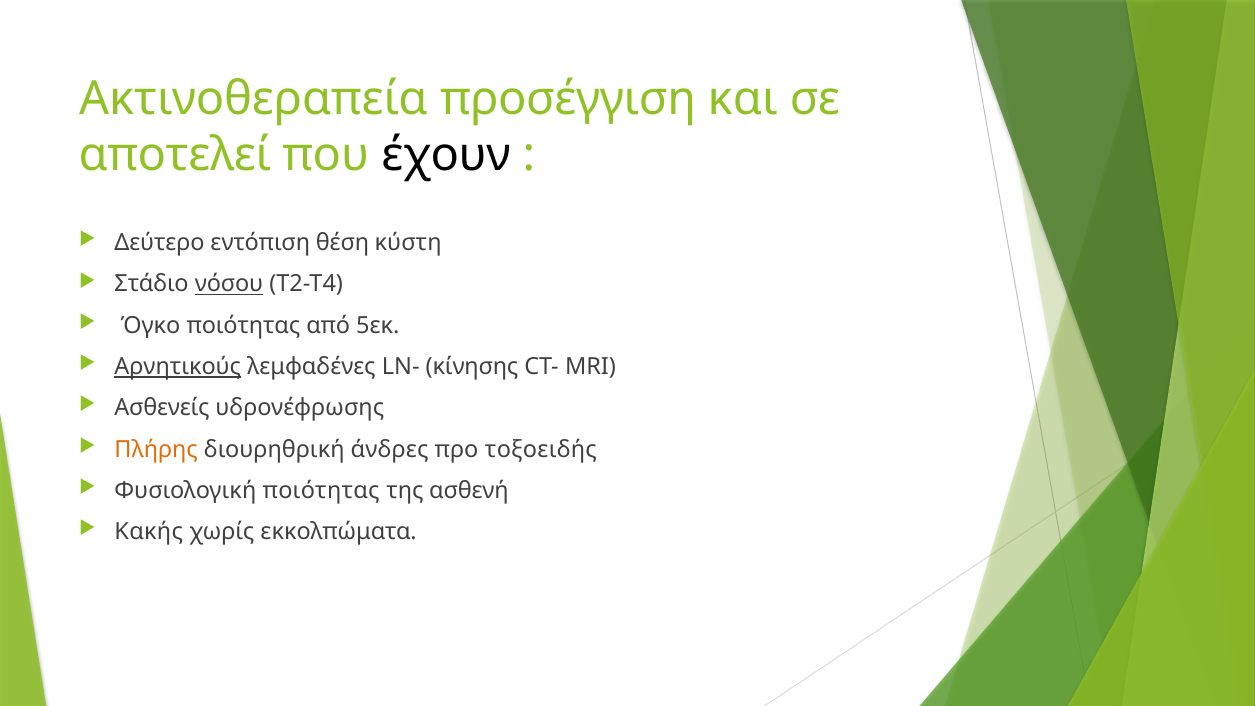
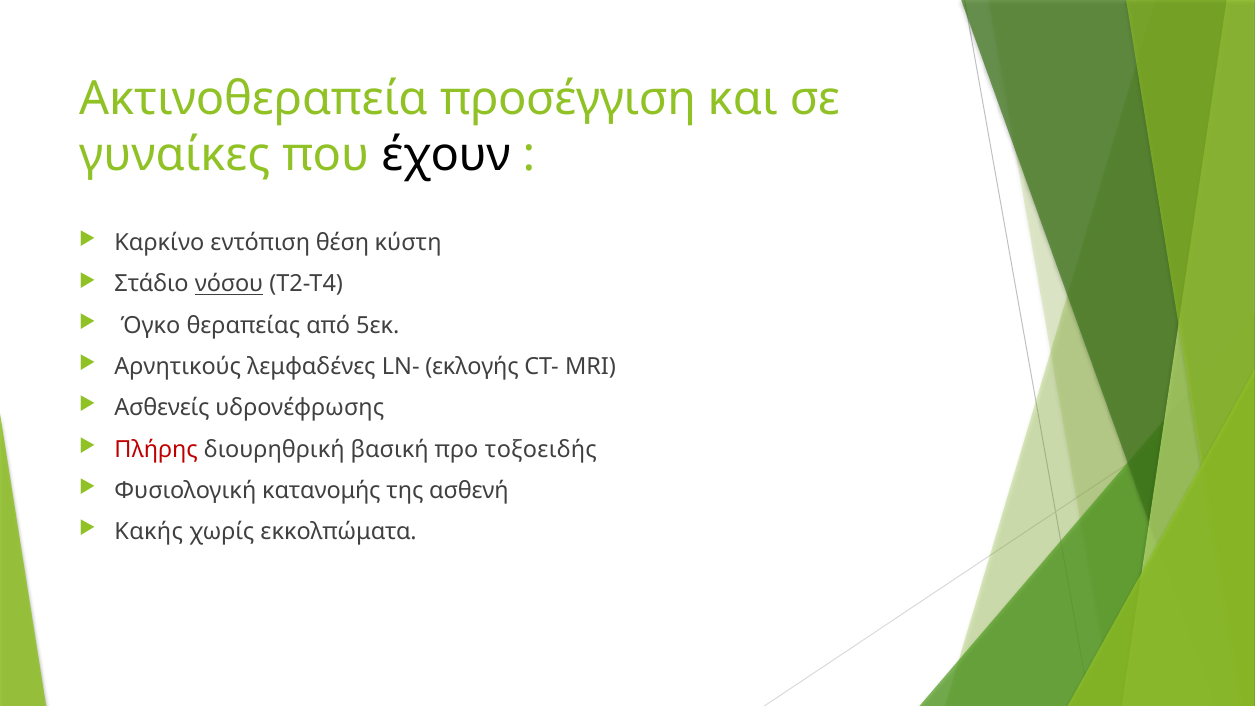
αποτελεί: αποτελεί -> γυναίκες
Δεύτερο: Δεύτερο -> Καρκίνο
Όγκο ποιότητας: ποιότητας -> θεραπείας
Αρνητικούς underline: present -> none
κίνησης: κίνησης -> εκλογής
Πλήρης colour: orange -> red
άνδρες: άνδρες -> βασική
Φυσιολογική ποιότητας: ποιότητας -> κατανομής
